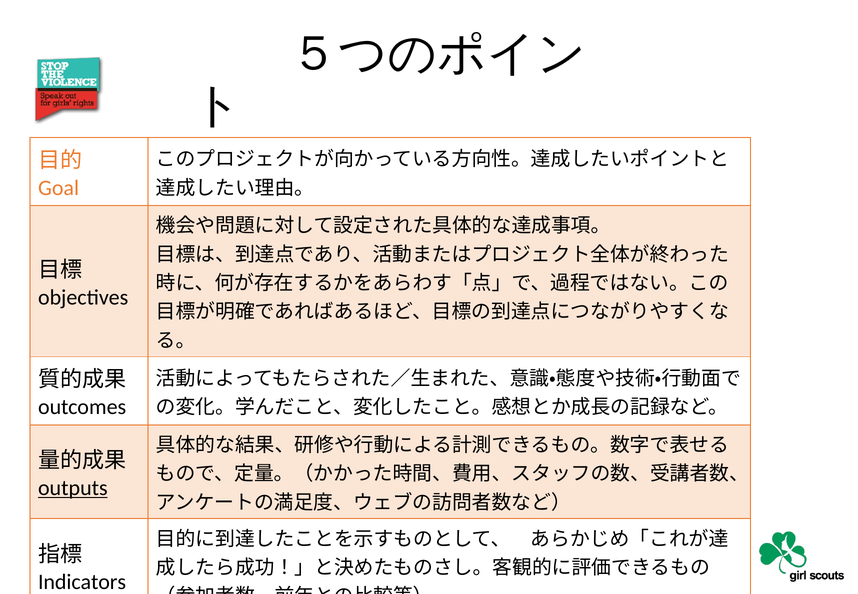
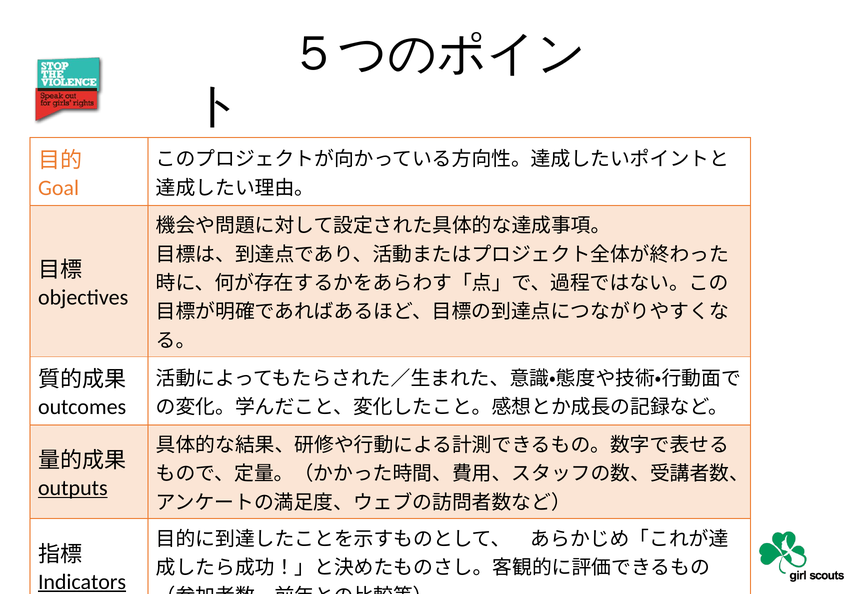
Indicators underline: none -> present
